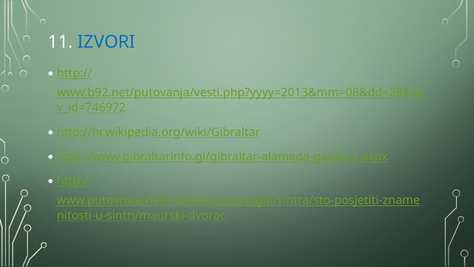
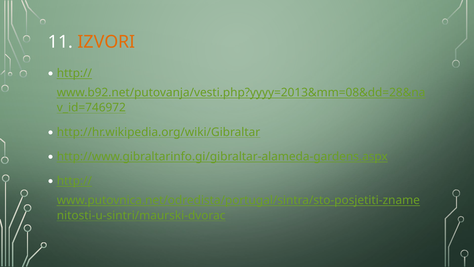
IZVORI colour: blue -> orange
